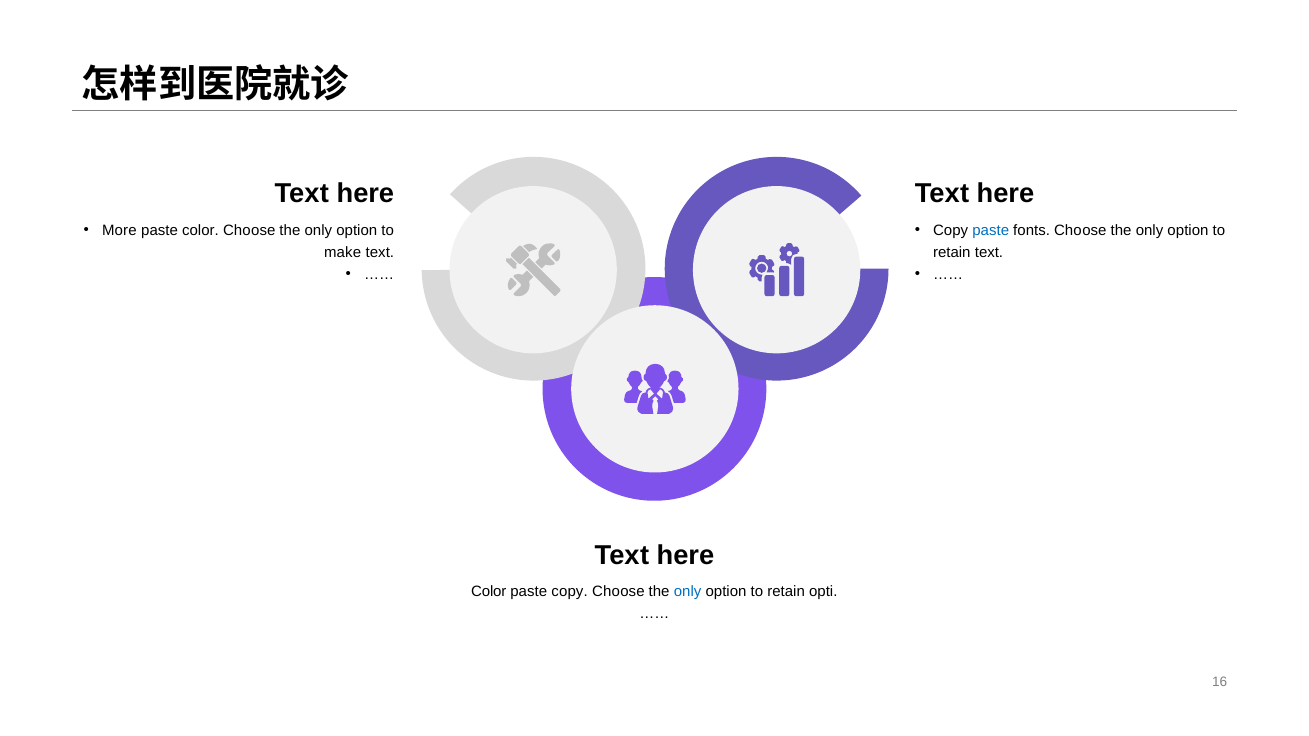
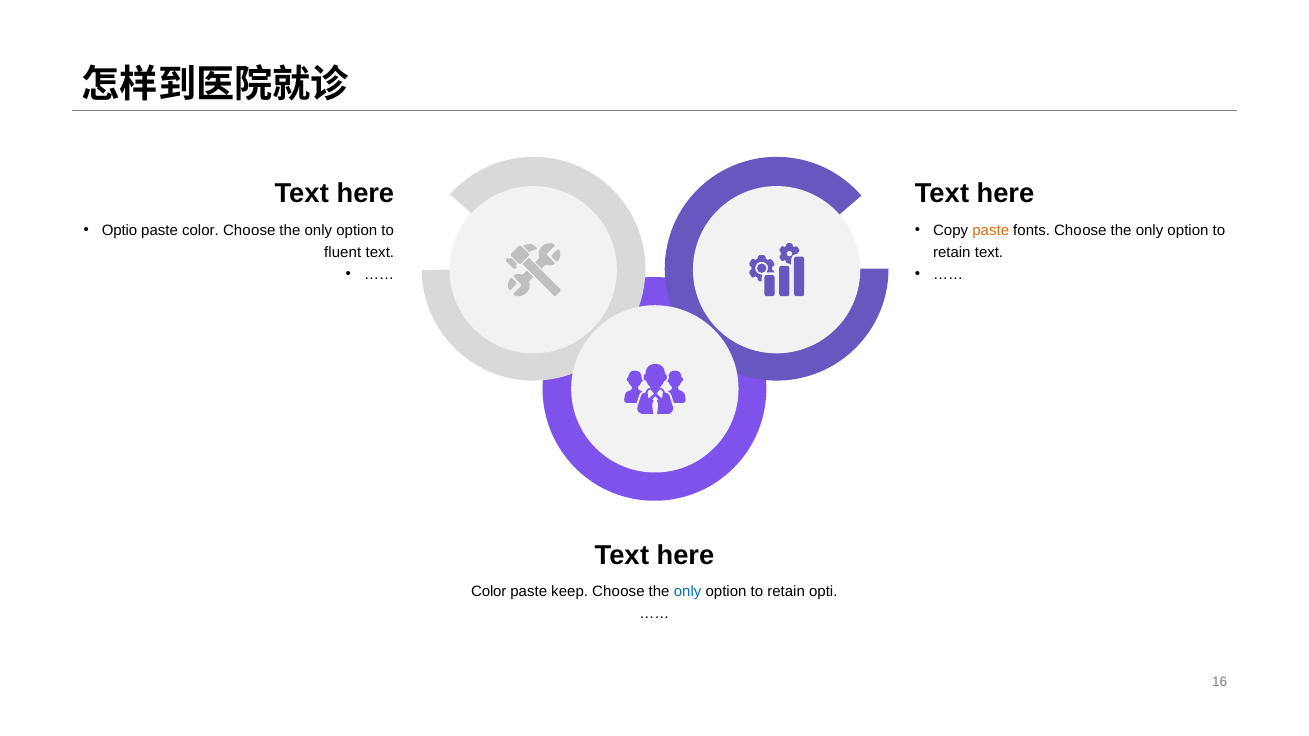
More: More -> Optio
paste at (991, 231) colour: blue -> orange
make: make -> fluent
paste copy: copy -> keep
